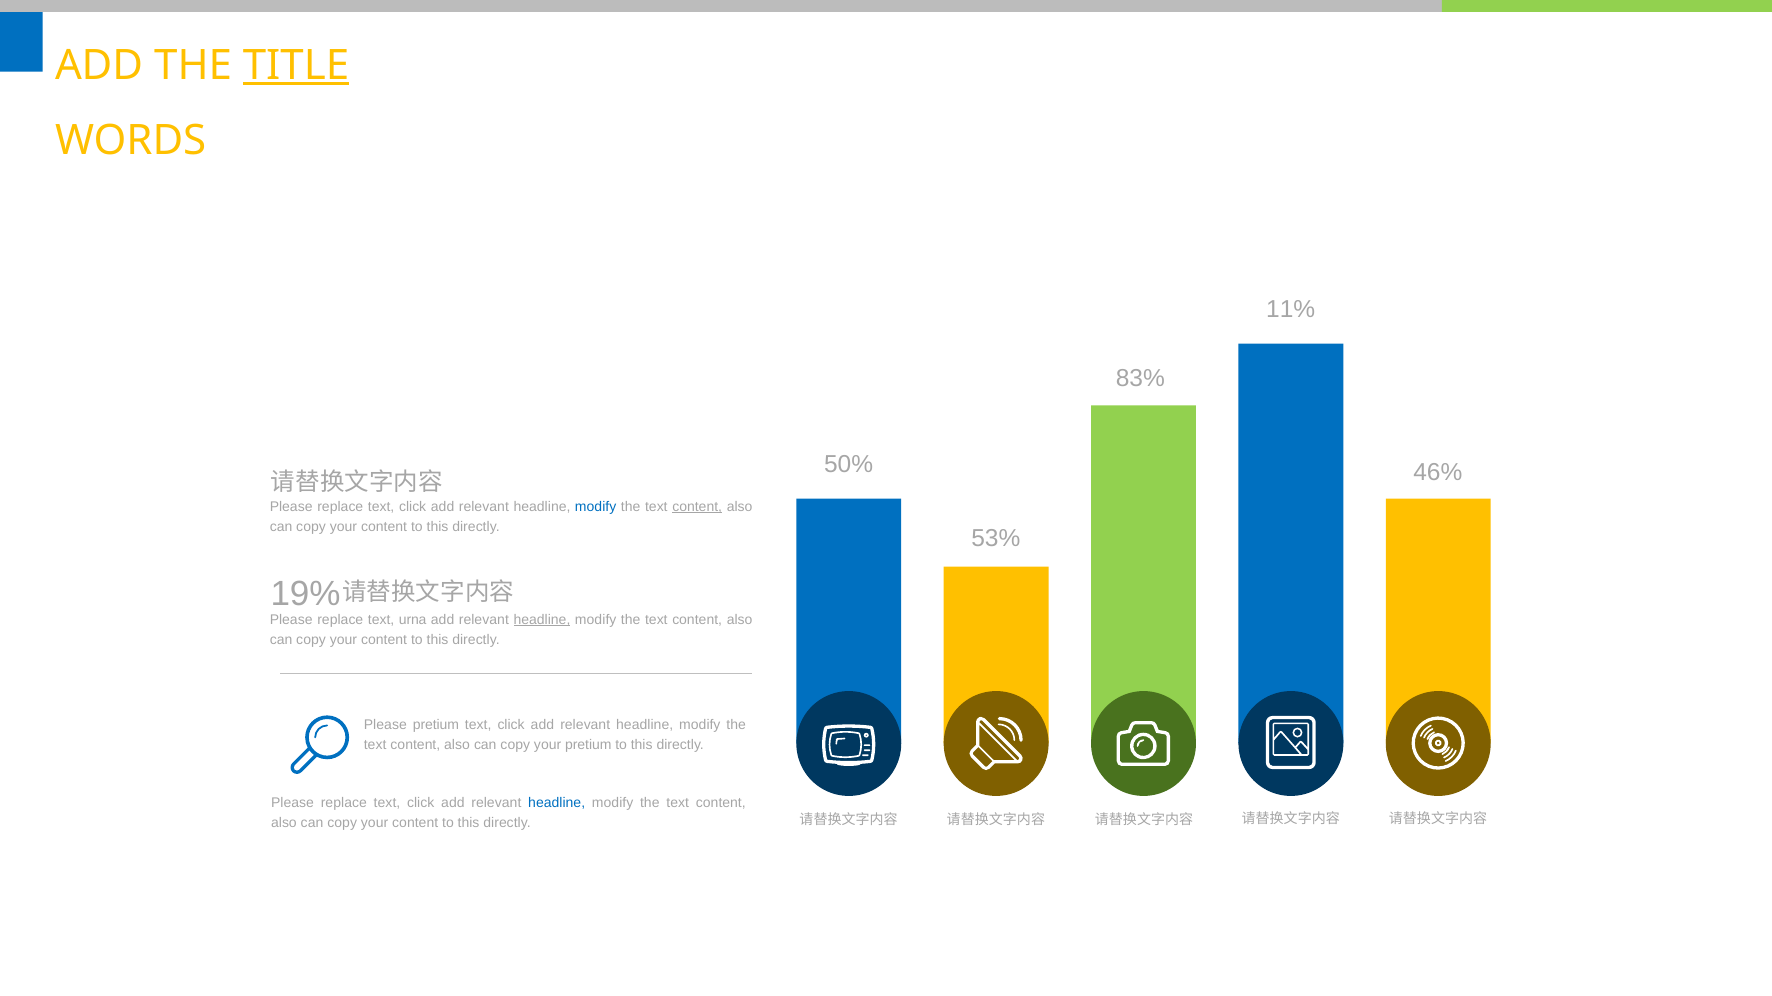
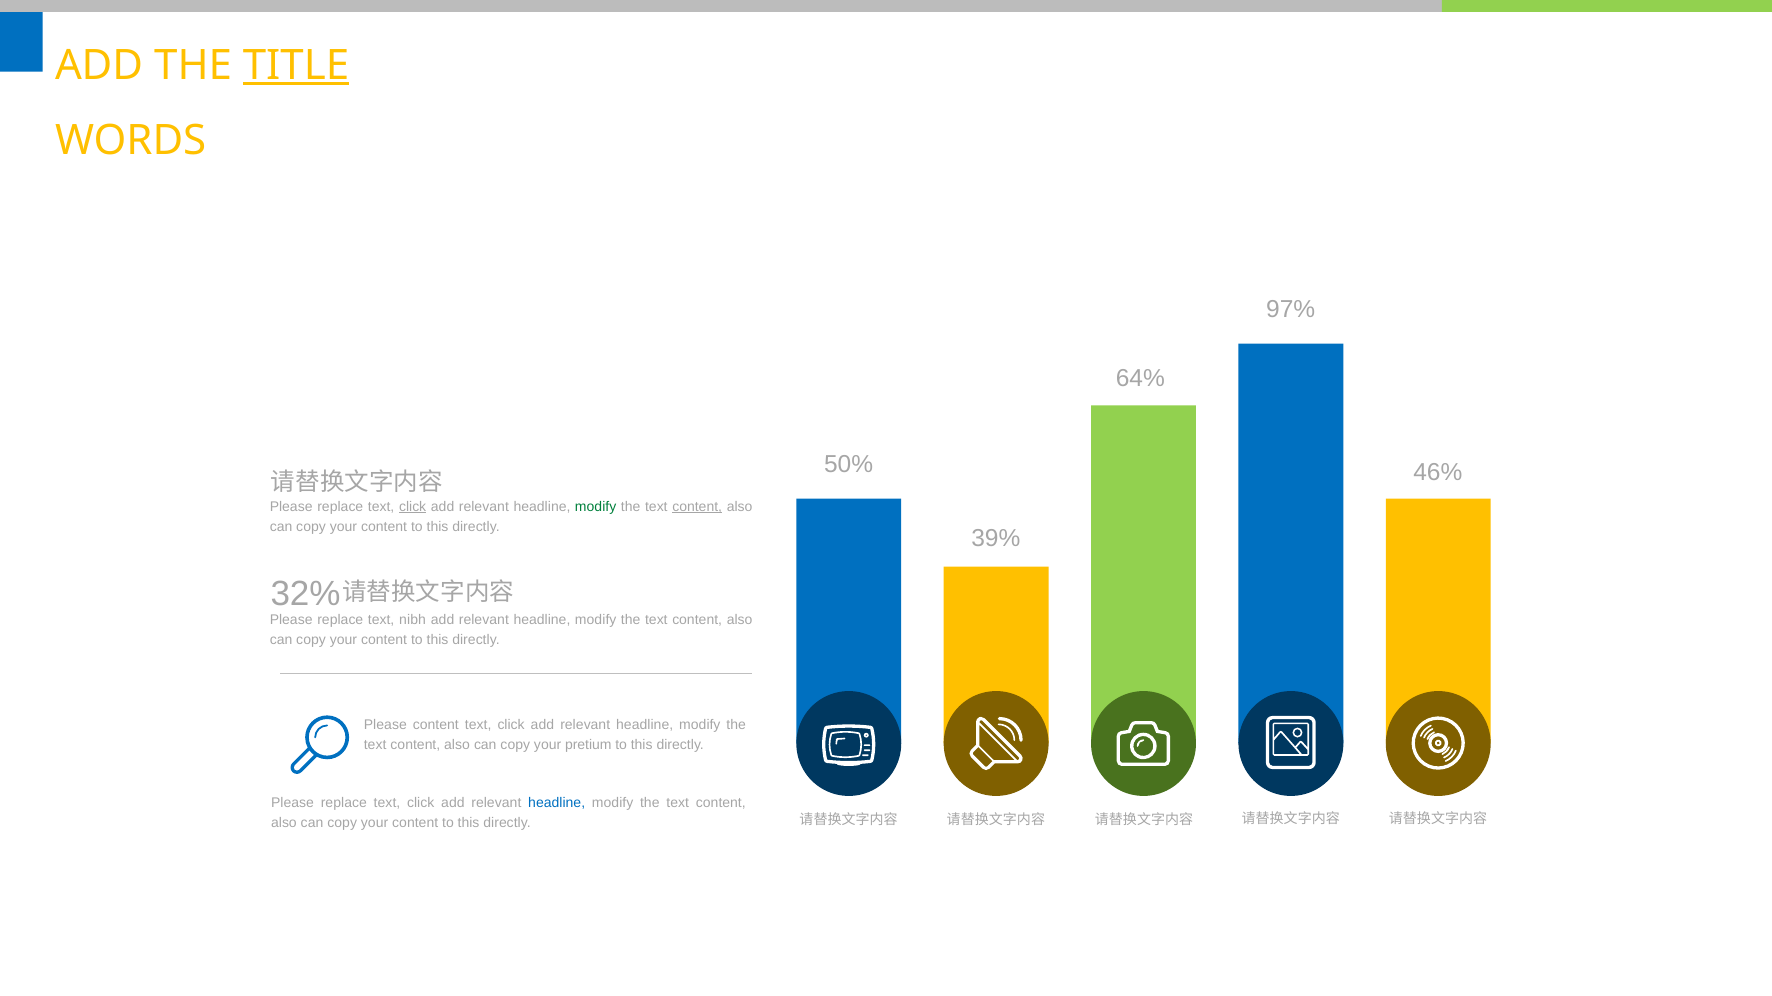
11%: 11% -> 97%
83%: 83% -> 64%
click at (413, 507) underline: none -> present
modify at (596, 507) colour: blue -> green
53%: 53% -> 39%
19%: 19% -> 32%
urna: urna -> nibh
headline at (542, 620) underline: present -> none
Please pretium: pretium -> content
